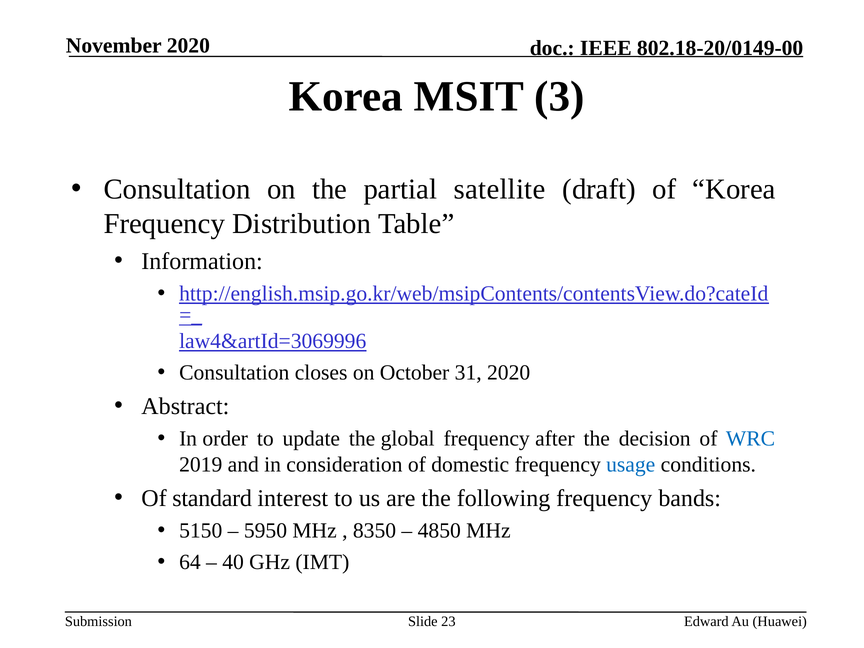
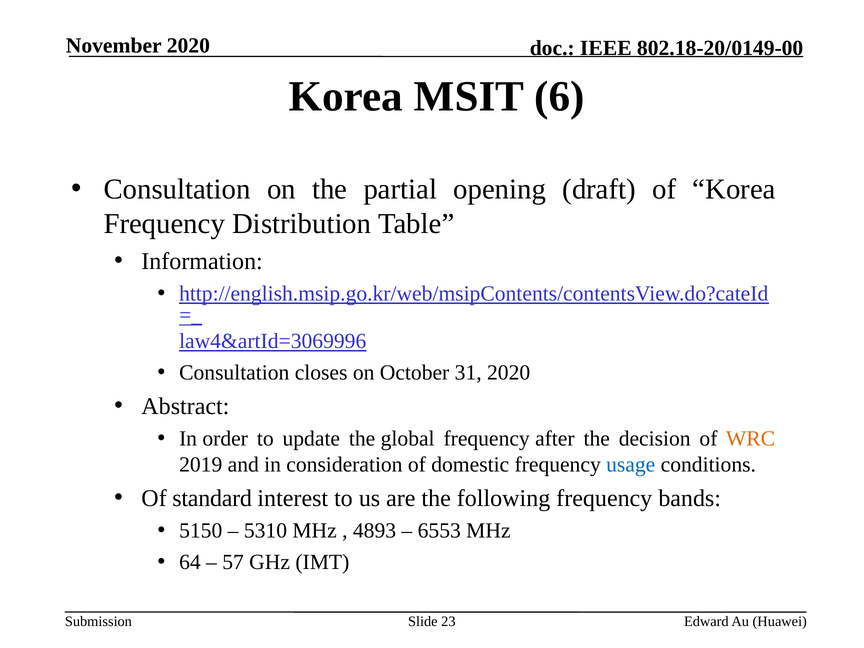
3: 3 -> 6
satellite: satellite -> opening
WRC colour: blue -> orange
5950: 5950 -> 5310
8350: 8350 -> 4893
4850: 4850 -> 6553
40: 40 -> 57
